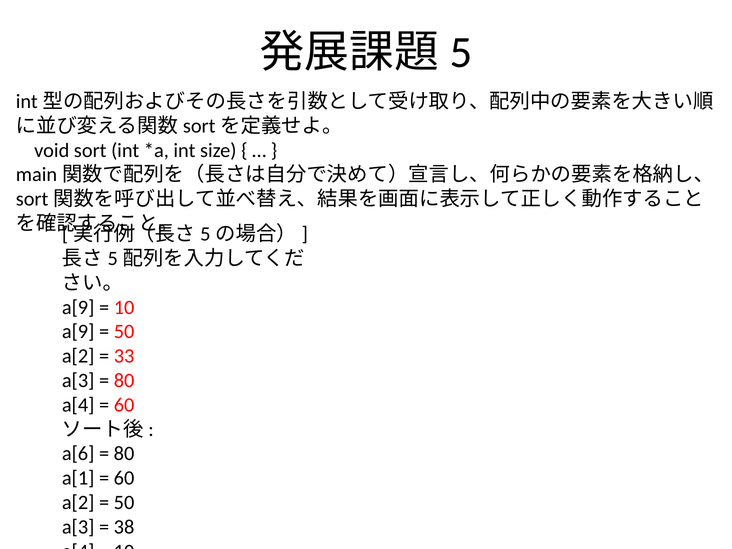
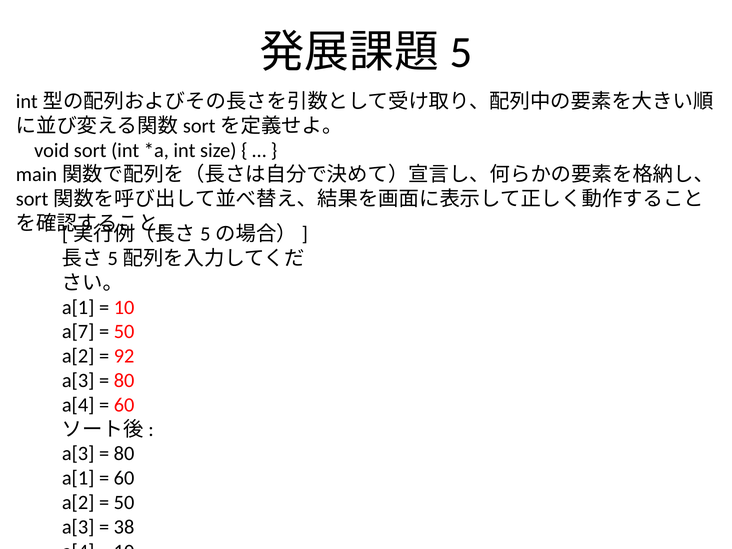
a[9 at (78, 307): a[9 -> a[1
a[9 at (78, 332): a[9 -> a[7
33: 33 -> 92
a[6 at (78, 454): a[6 -> a[3
